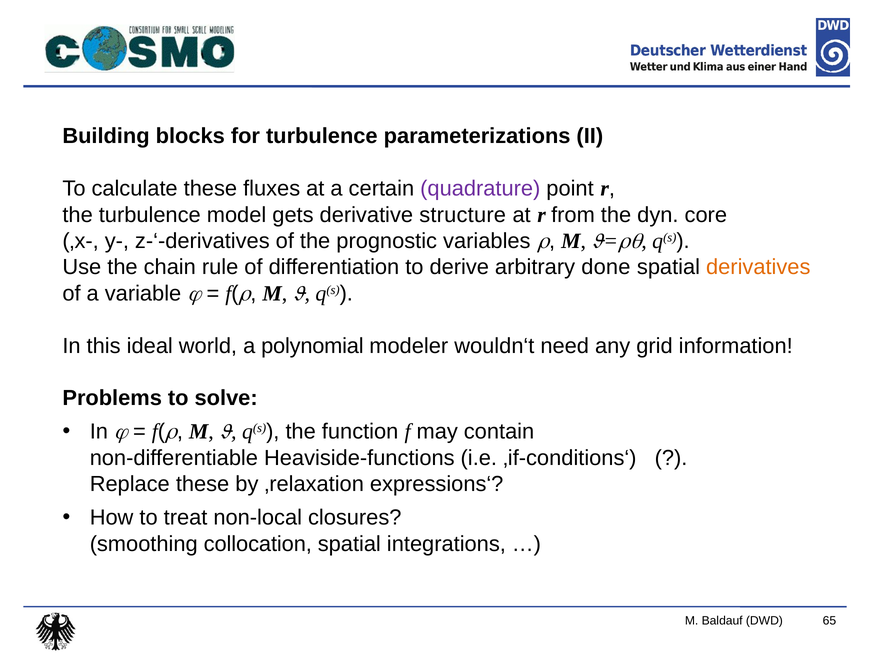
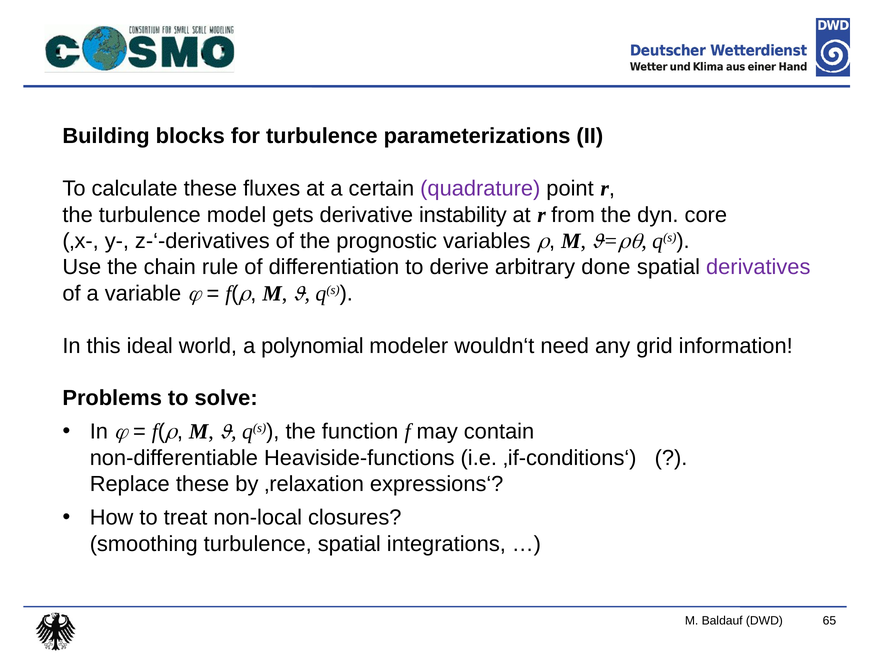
structure: structure -> instability
derivatives colour: orange -> purple
smoothing collocation: collocation -> turbulence
